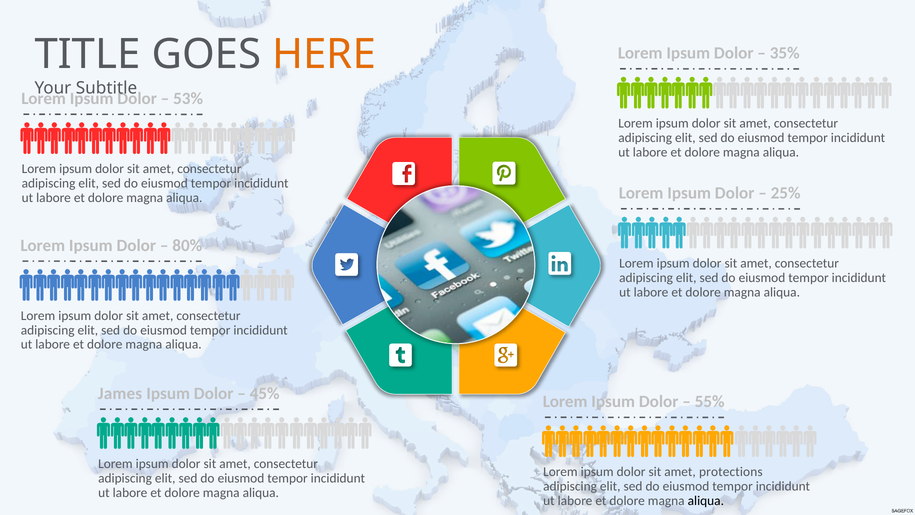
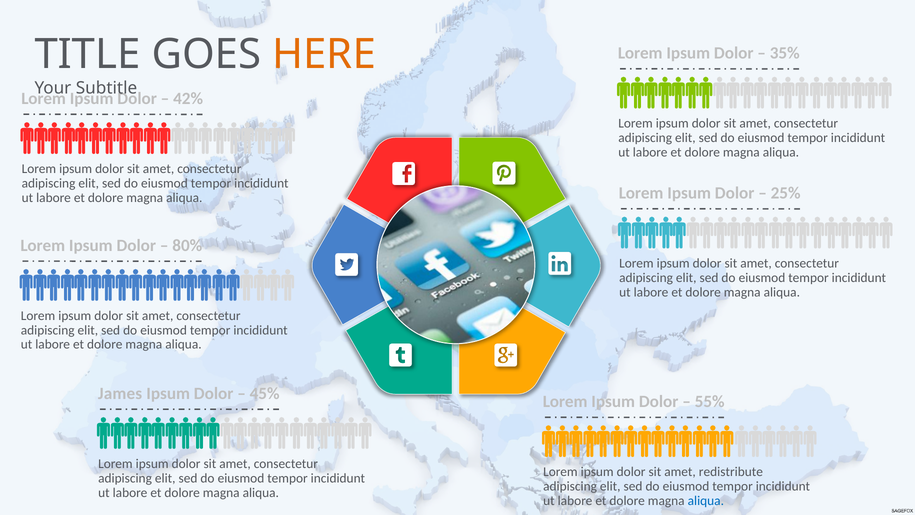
53%: 53% -> 42%
protections: protections -> redistribute
aliqua at (706, 500) colour: black -> blue
